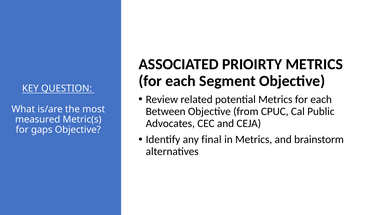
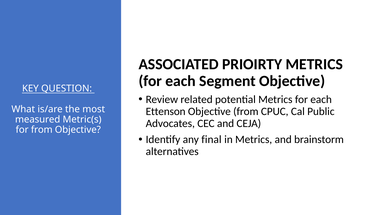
Between: Between -> Ettenson
for gaps: gaps -> from
